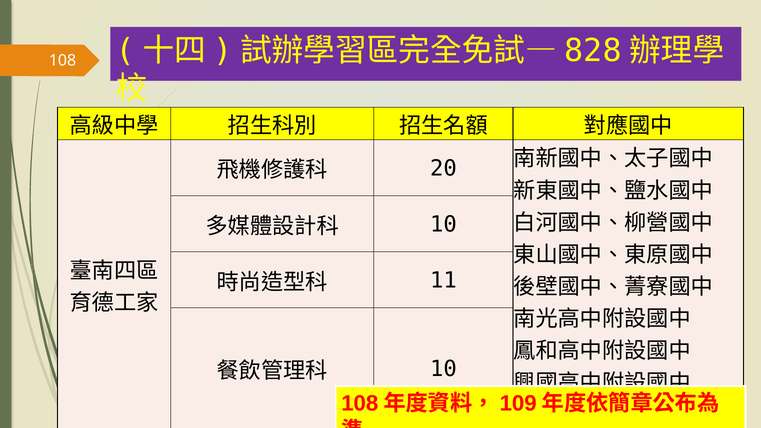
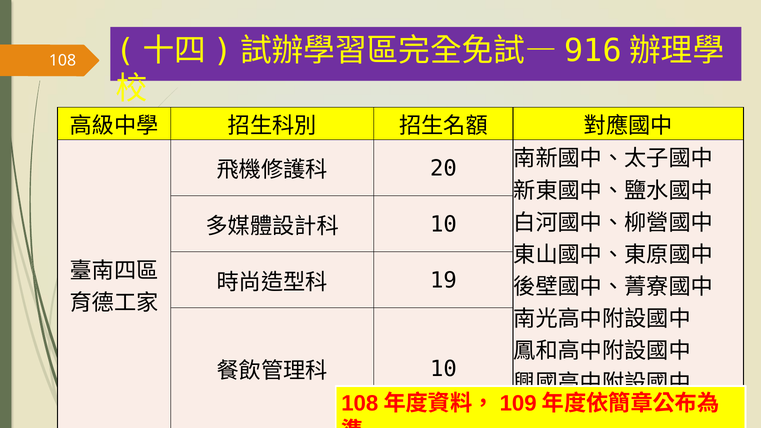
828: 828 -> 916
11: 11 -> 19
